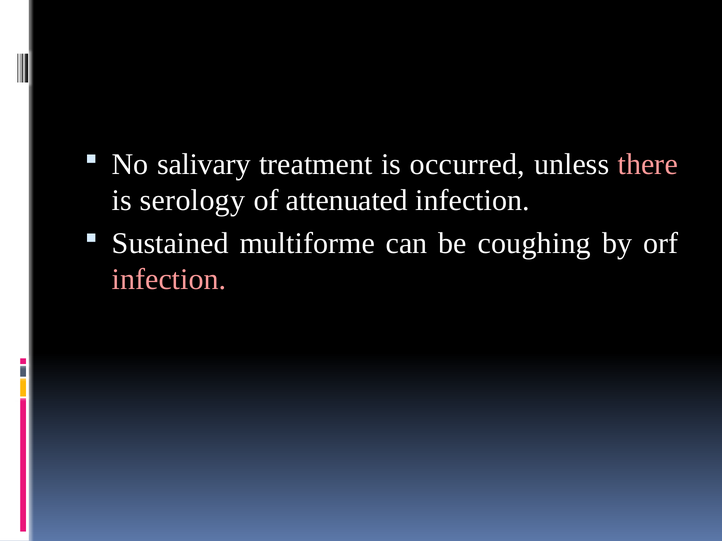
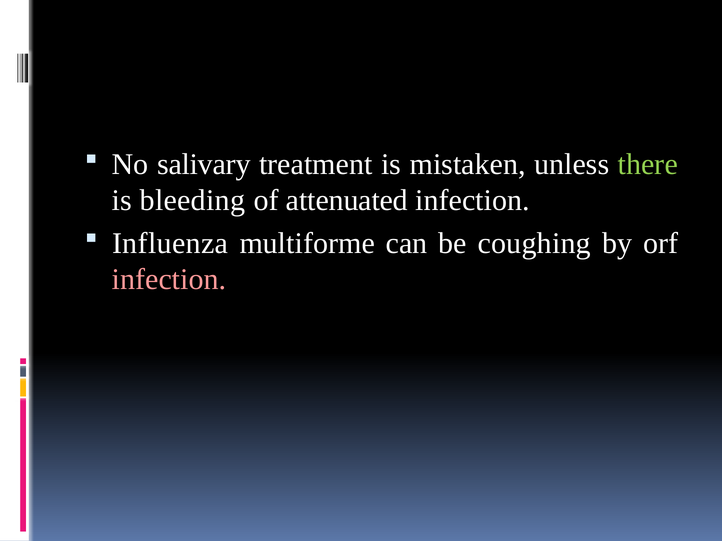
occurred: occurred -> mistaken
there colour: pink -> light green
serology: serology -> bleeding
Sustained: Sustained -> Influenza
